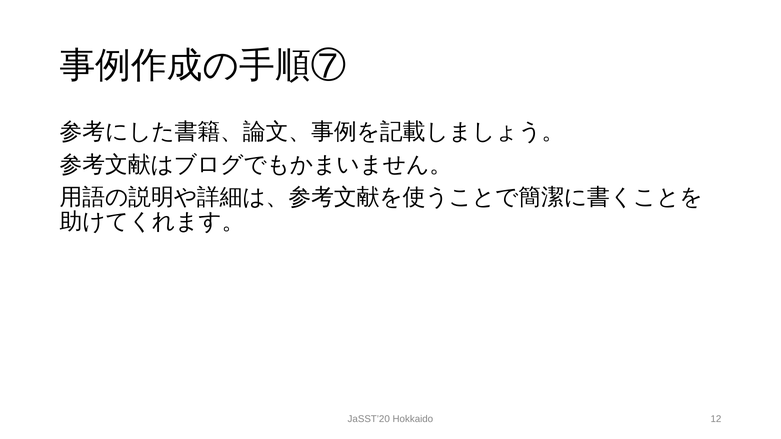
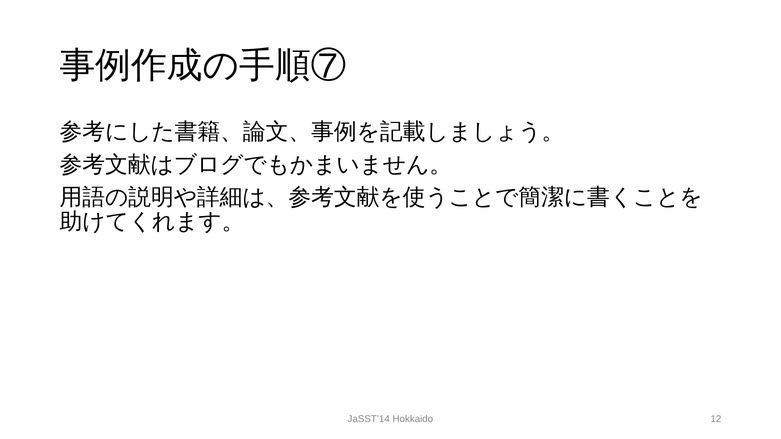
JaSST’20: JaSST’20 -> JaSST’14
